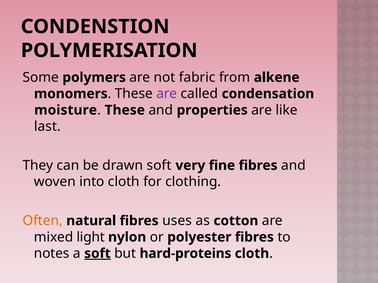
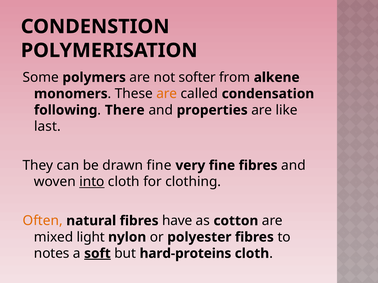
fabric: fabric -> softer
are at (167, 94) colour: purple -> orange
moisture: moisture -> following
These at (125, 110): These -> There
drawn soft: soft -> fine
into underline: none -> present
uses: uses -> have
